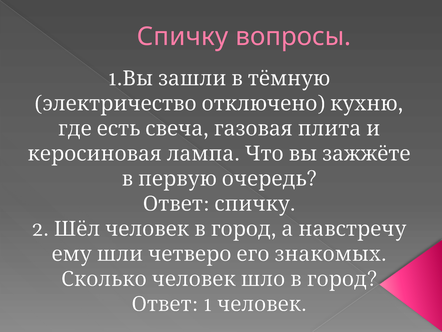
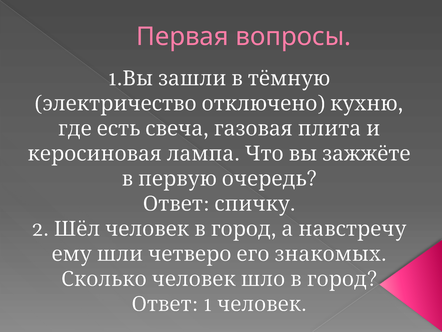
Спичку at (182, 37): Спичку -> Первая
